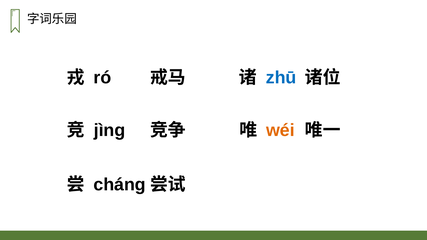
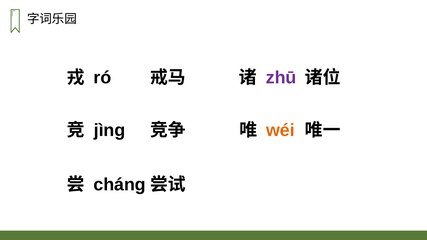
zhū colour: blue -> purple
